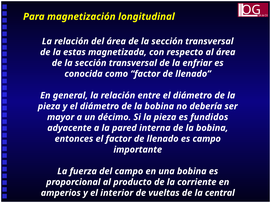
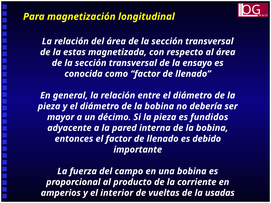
enfriar: enfriar -> ensayo
es campo: campo -> debido
central: central -> usadas
